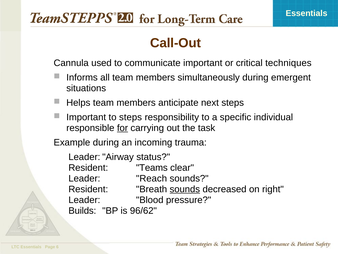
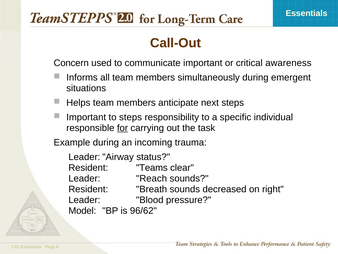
Cannula: Cannula -> Concern
techniques: techniques -> awareness
sounds at (185, 189) underline: present -> none
Builds: Builds -> Model
